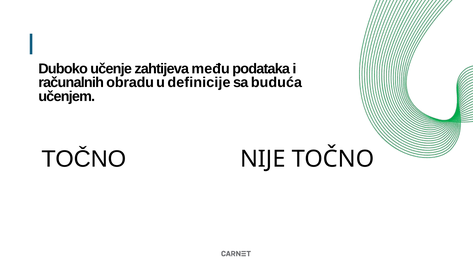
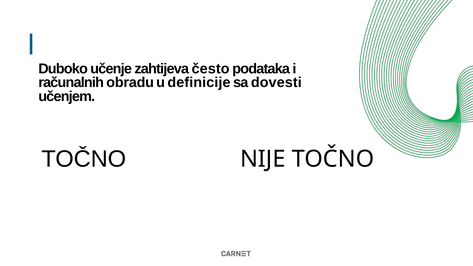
među: među -> često
buduća: buduća -> dovesti
